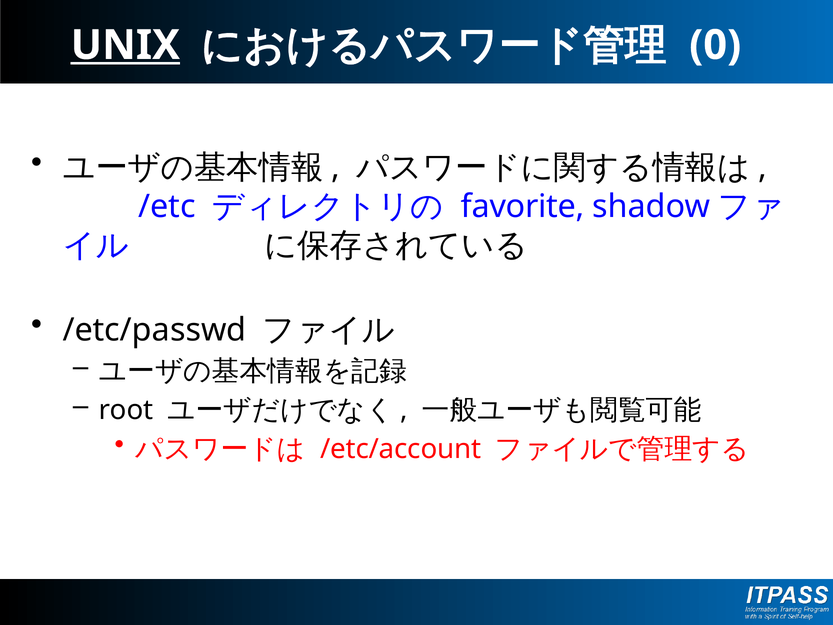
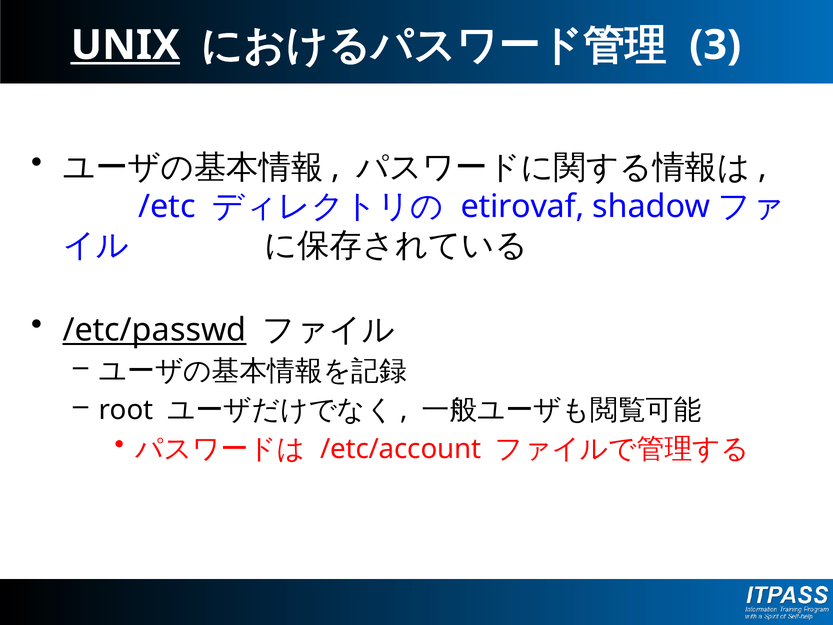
0: 0 -> 3
favorite: favorite -> etirovaf
/etc/passwd underline: none -> present
